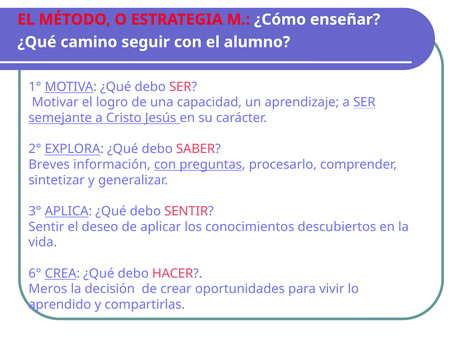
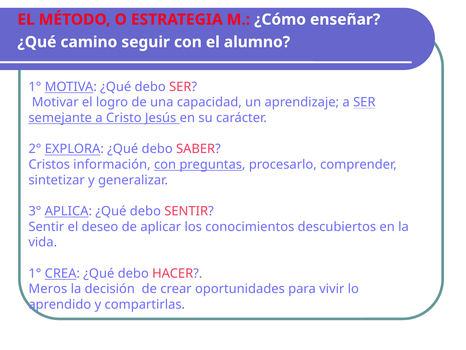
Breves: Breves -> Cristos
6° at (35, 273): 6° -> 1°
